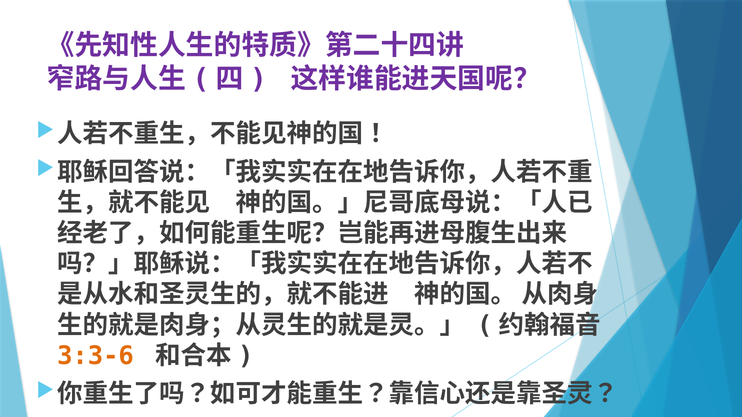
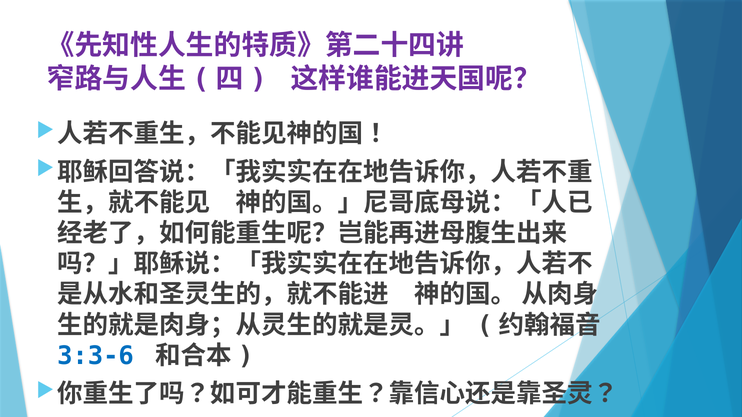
3:3-6 colour: orange -> blue
